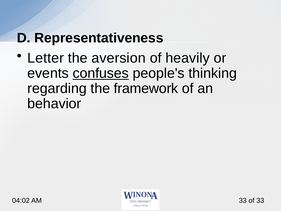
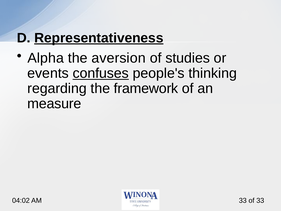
Representativeness underline: none -> present
Letter: Letter -> Alpha
heavily: heavily -> studies
behavior: behavior -> measure
